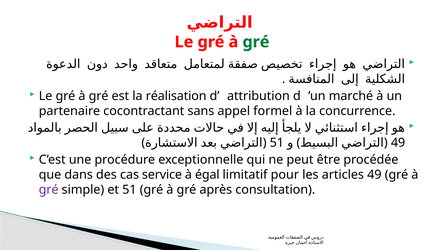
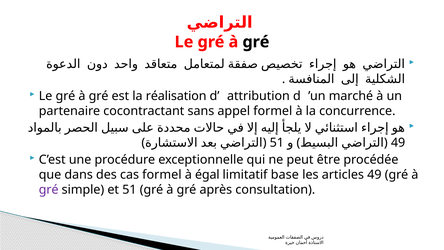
gré at (256, 42) colour: green -> black
cas service: service -> formel
pour: pour -> base
